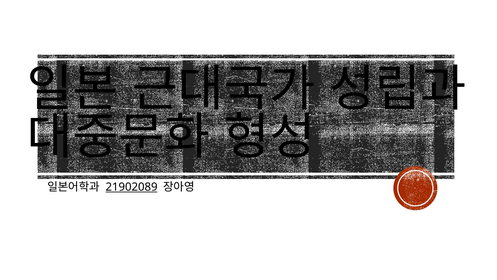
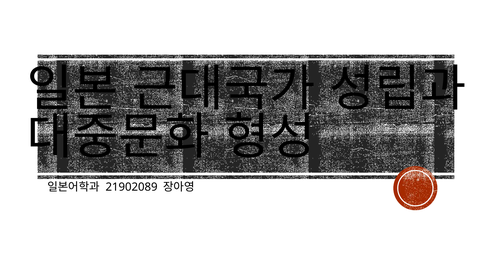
21902089 underline: present -> none
